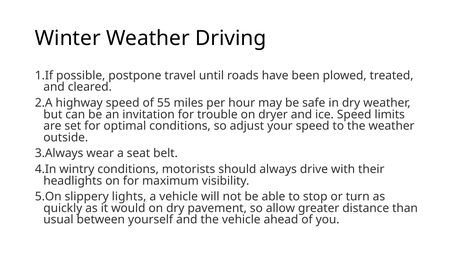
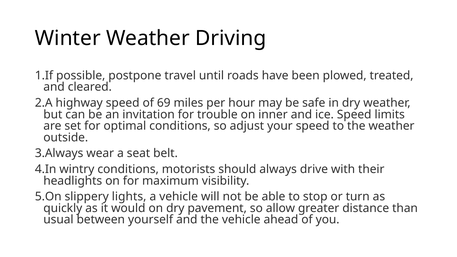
55: 55 -> 69
dryer: dryer -> inner
